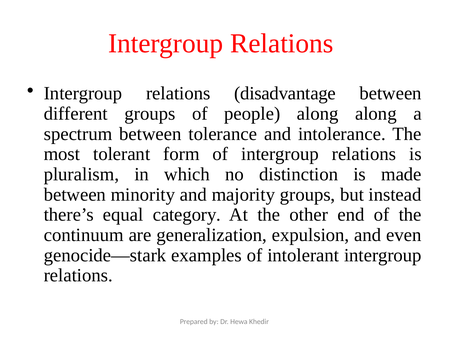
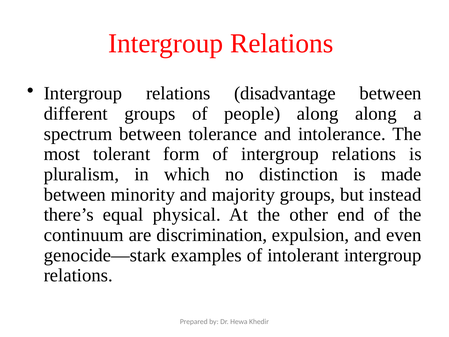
category: category -> physical
generalization: generalization -> discrimination
